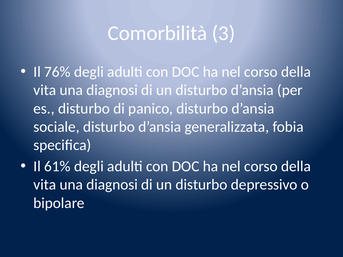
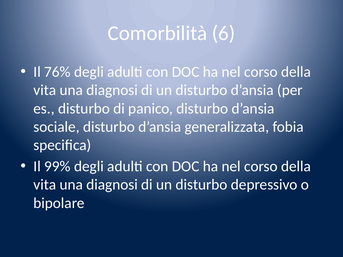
3: 3 -> 6
61%: 61% -> 99%
